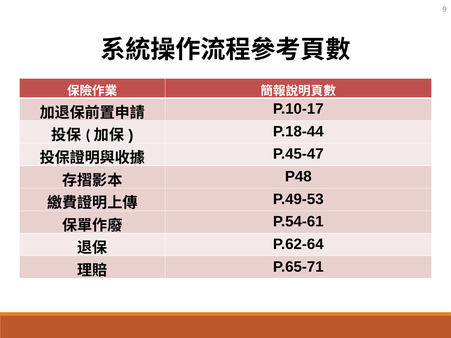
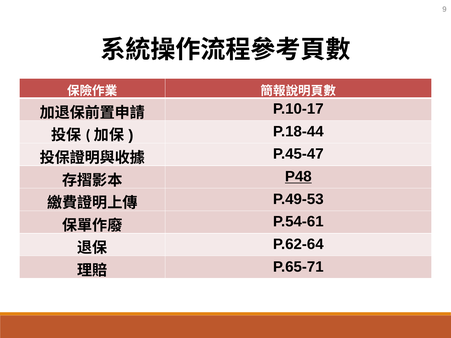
P48 underline: none -> present
